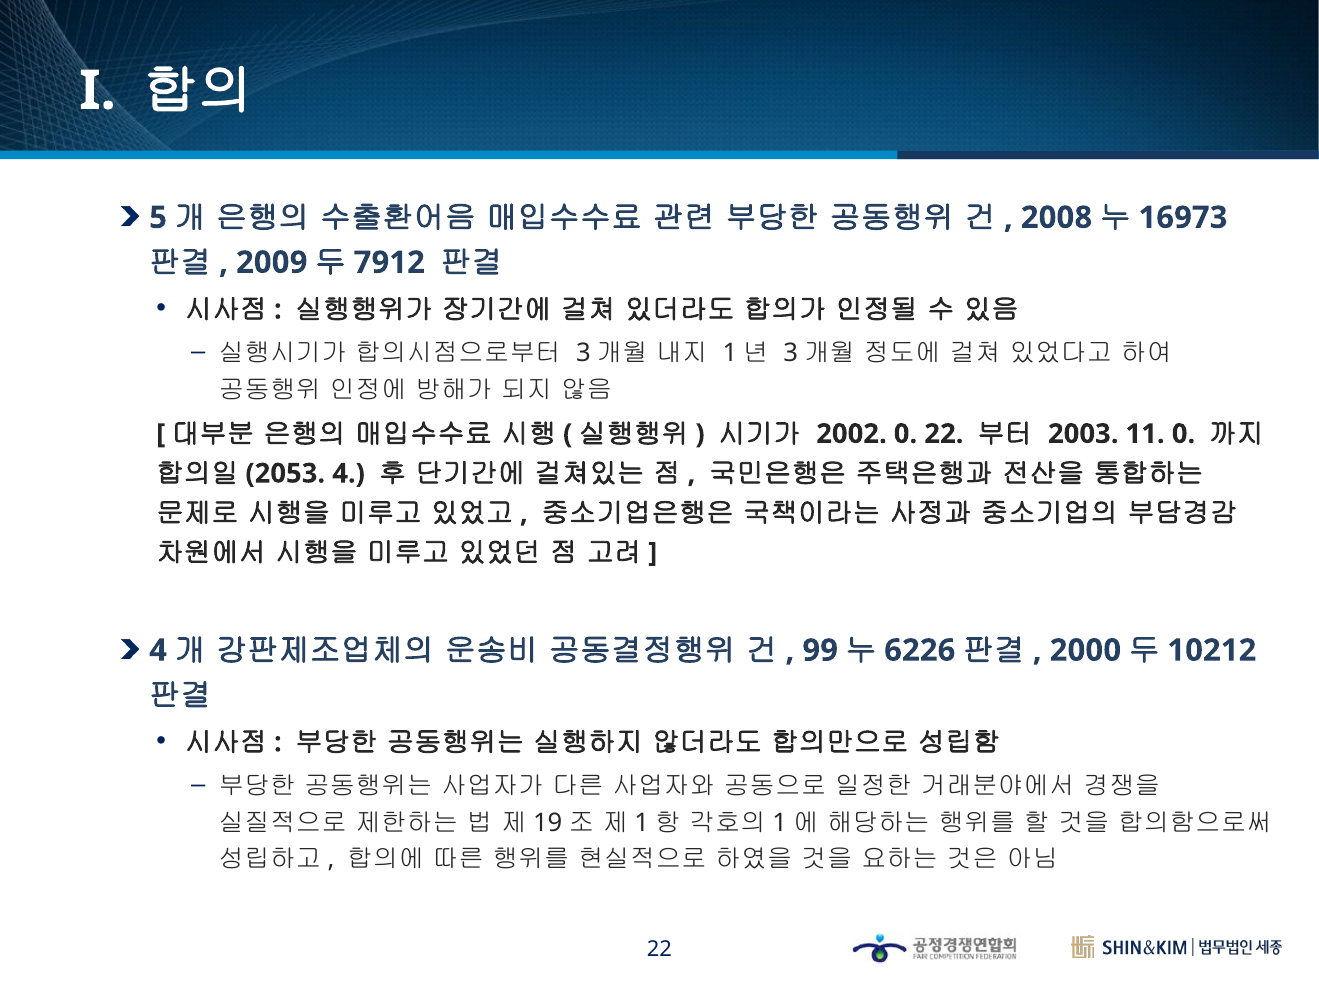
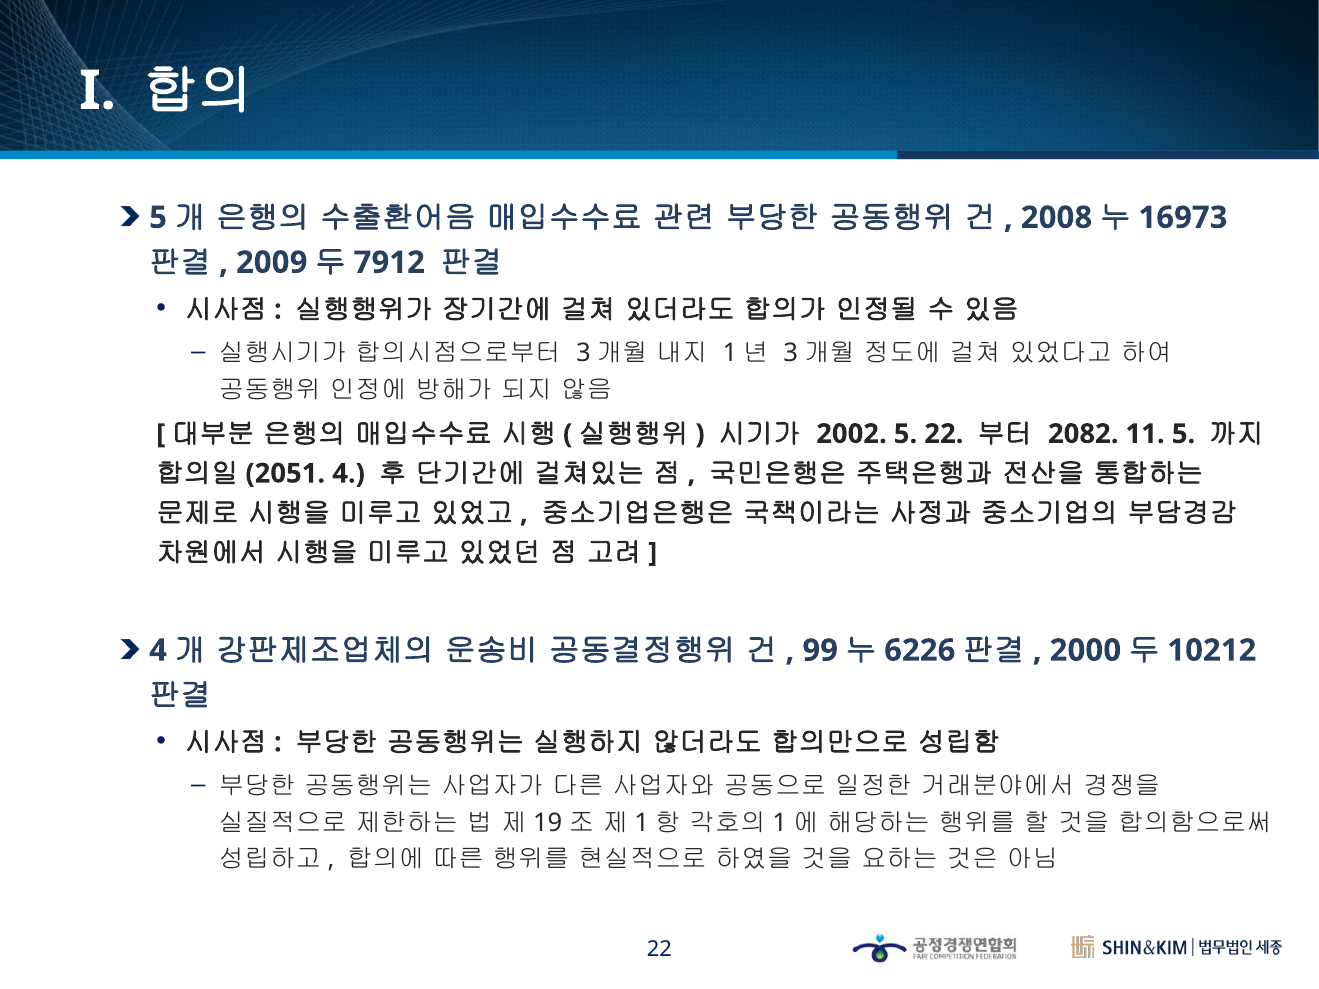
2002 0: 0 -> 5
2003: 2003 -> 2082
11 0: 0 -> 5
2053: 2053 -> 2051
